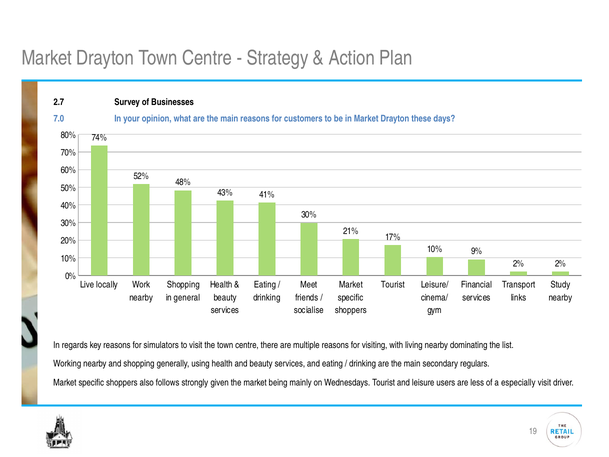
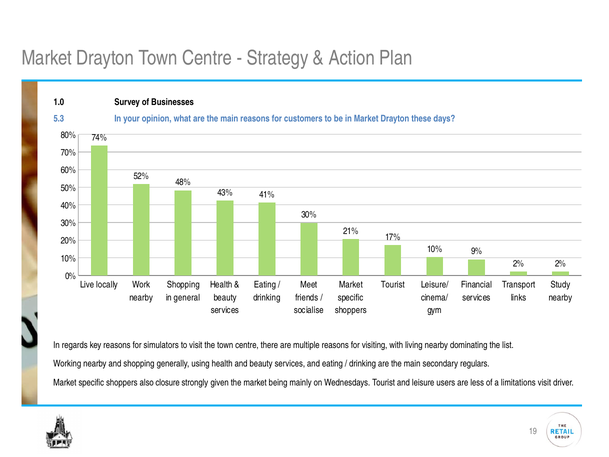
2.7: 2.7 -> 1.0
7.0: 7.0 -> 5.3
follows: follows -> closure
especially: especially -> limitations
